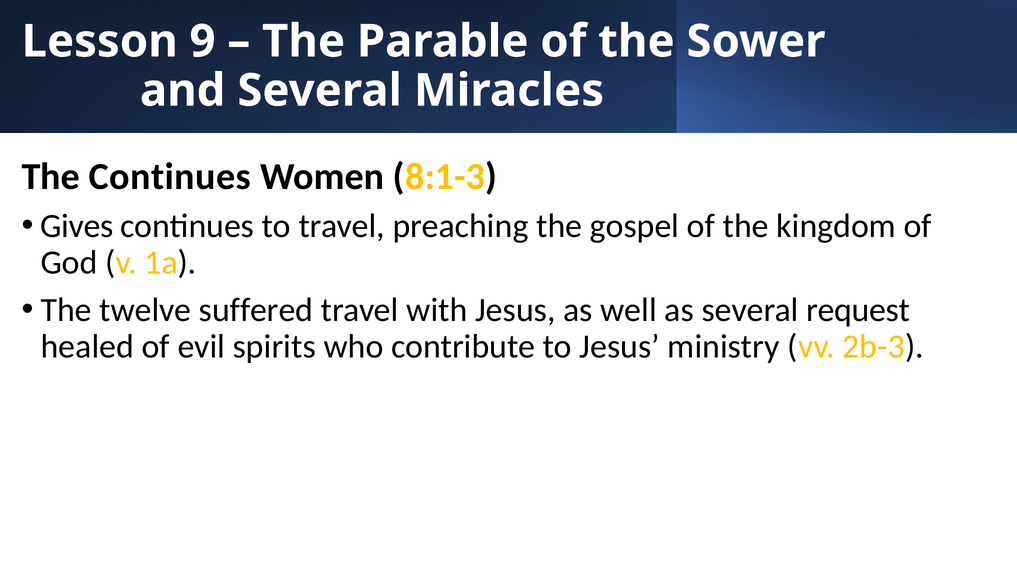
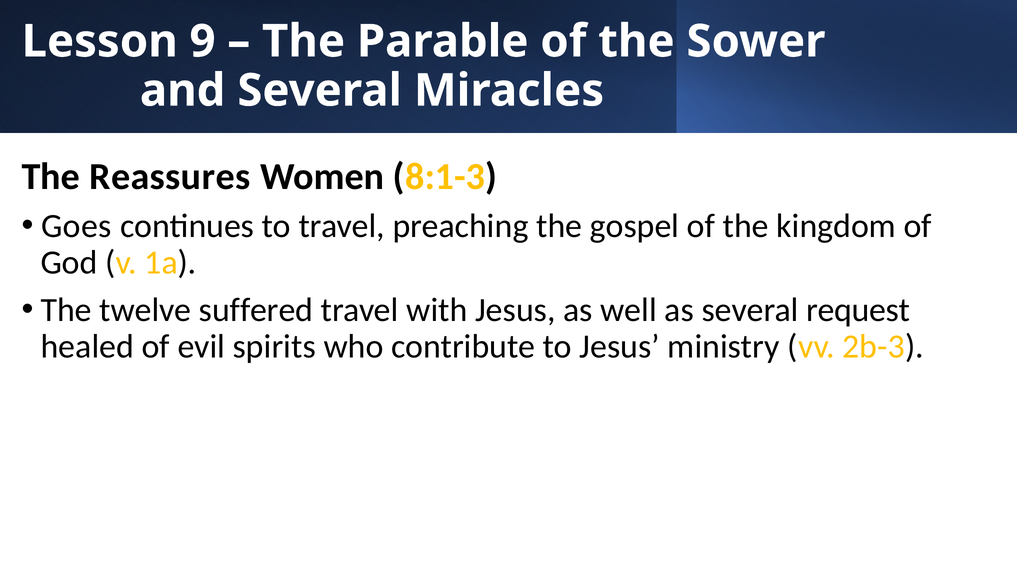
The Continues: Continues -> Reassures
Gives: Gives -> Goes
